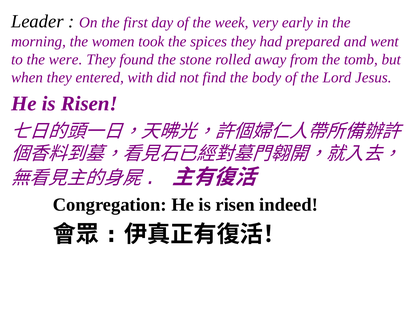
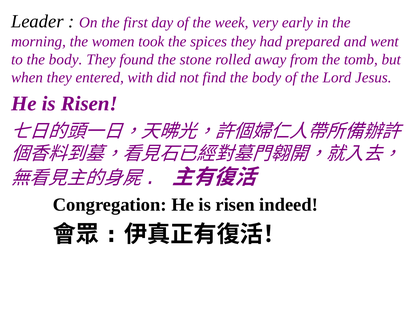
to the were: were -> body
